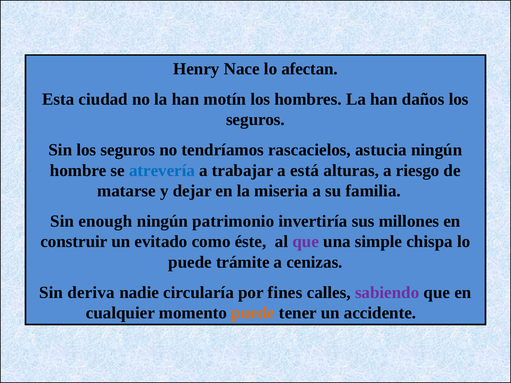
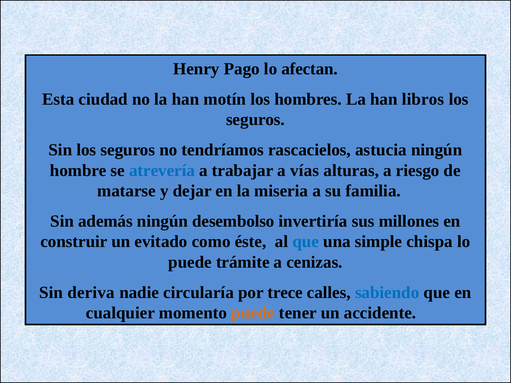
Nace: Nace -> Pago
daños: daños -> libros
está: está -> vías
enough: enough -> además
patrimonio: patrimonio -> desembolso
que at (306, 242) colour: purple -> blue
fines: fines -> trece
sabiendo colour: purple -> blue
